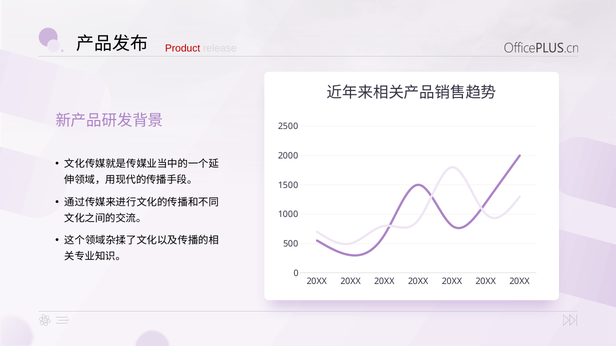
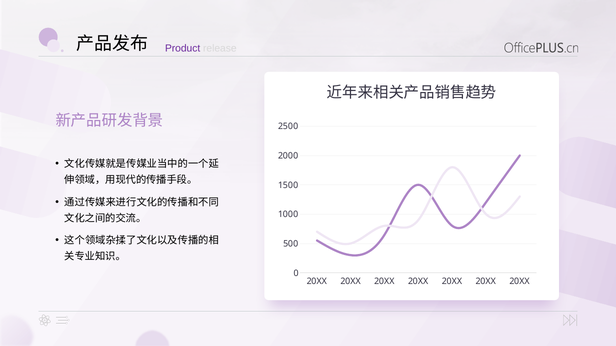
Product colour: red -> purple
